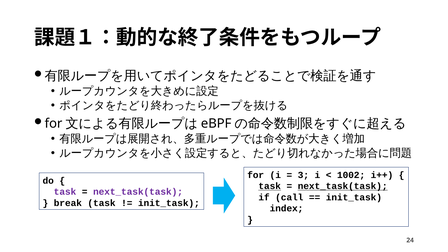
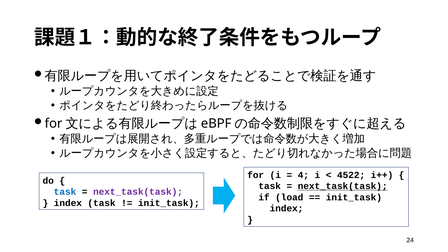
3: 3 -> 4
1002: 1002 -> 4522
task at (270, 186) underline: present -> none
task at (65, 192) colour: purple -> blue
call: call -> load
break at (68, 203): break -> index
